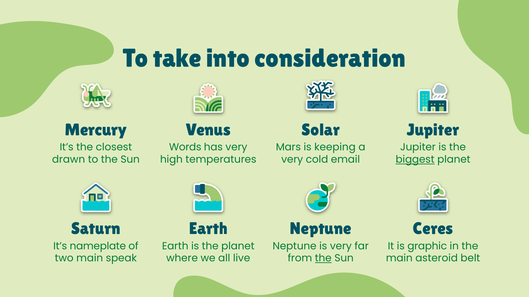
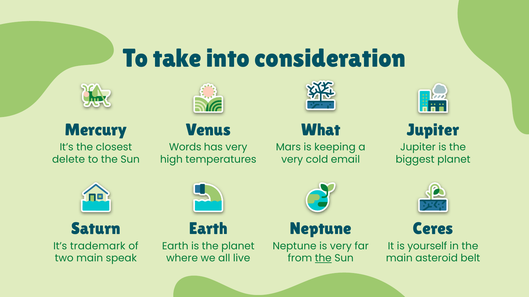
Solar: Solar -> What
drawn: drawn -> delete
biggest underline: present -> none
nameplate: nameplate -> trademark
graphic: graphic -> yourself
